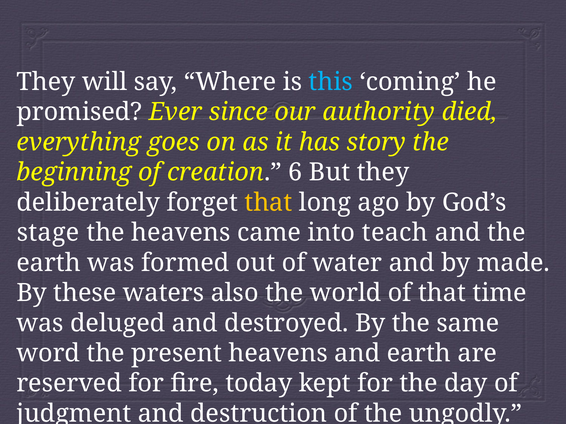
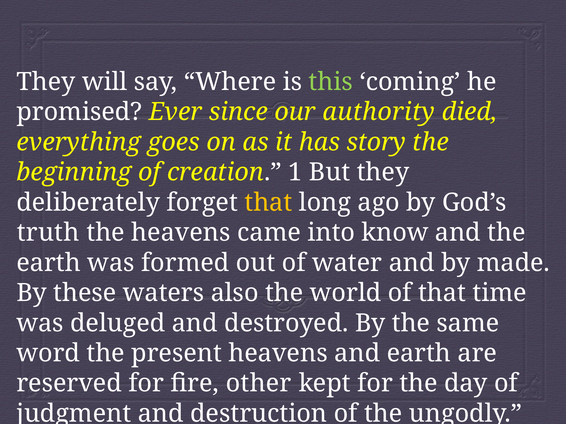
this colour: light blue -> light green
6: 6 -> 1
stage: stage -> truth
teach: teach -> know
today: today -> other
